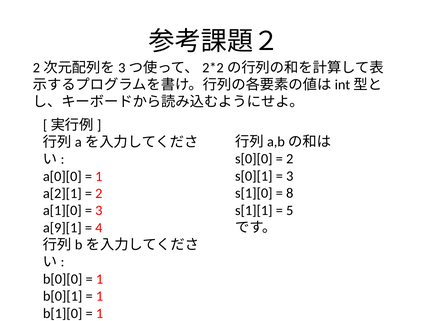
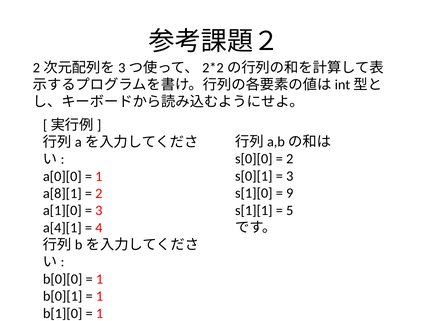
8: 8 -> 9
a[2][1: a[2][1 -> a[8][1
a[9][1: a[9][1 -> a[4][1
